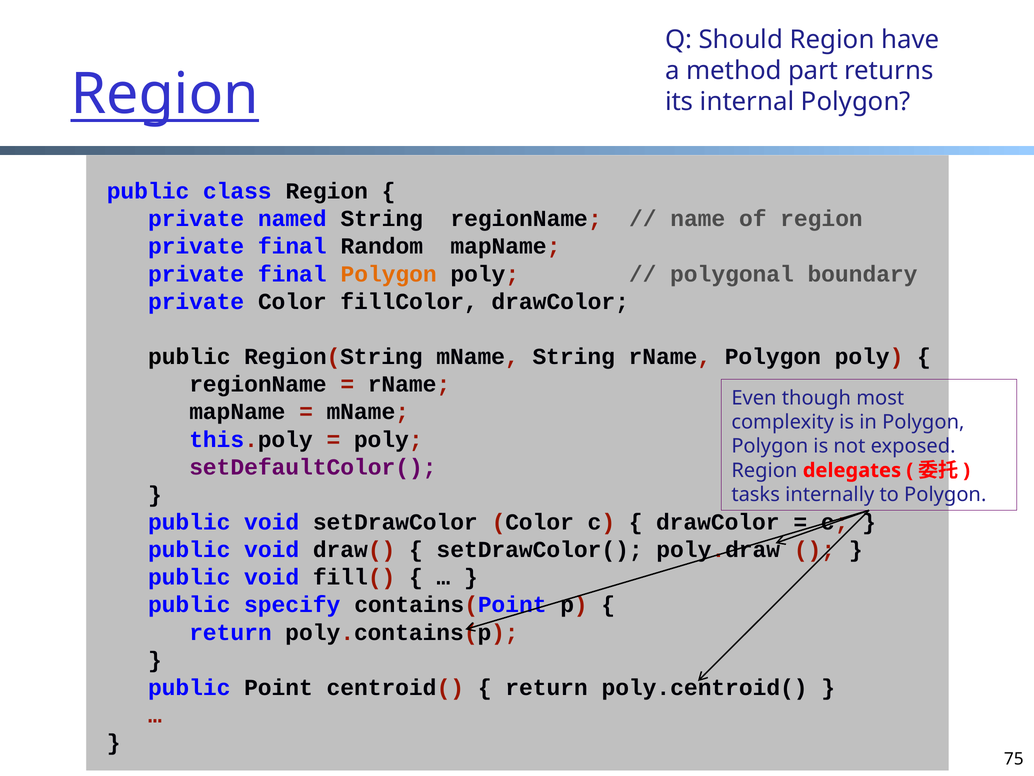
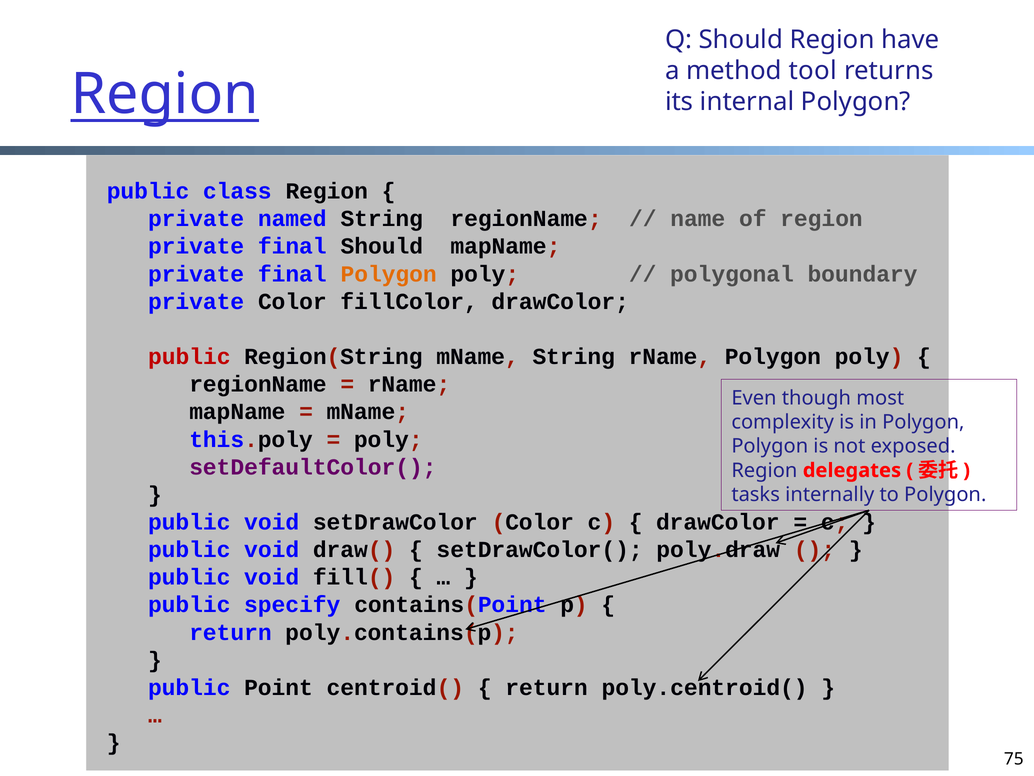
part: part -> tool
final Random: Random -> Should
public at (189, 356) colour: black -> red
